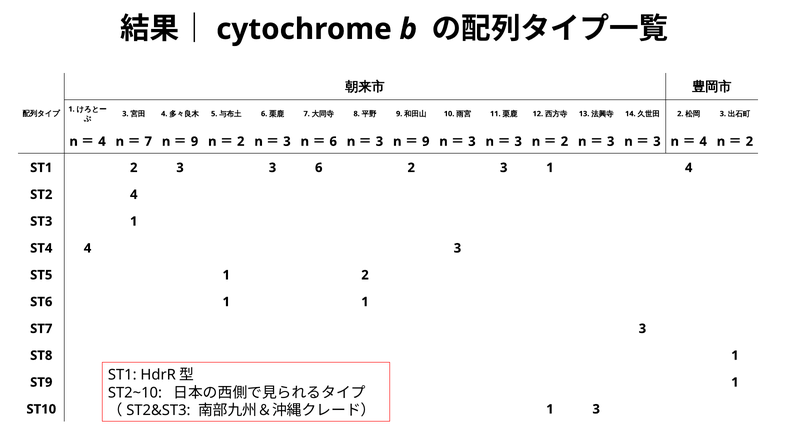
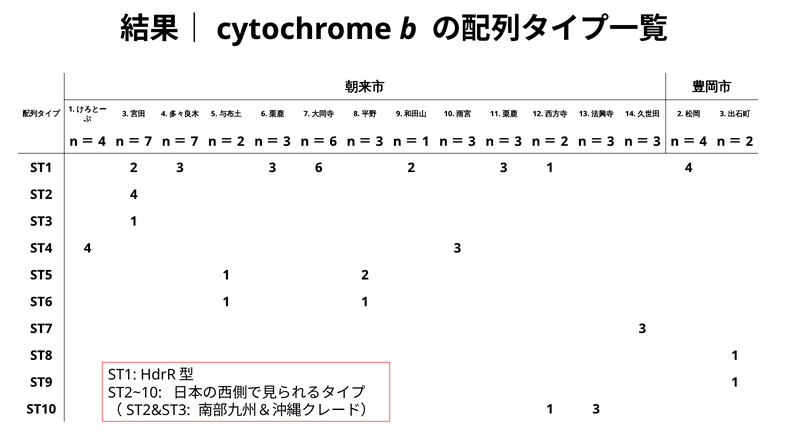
9 at (194, 141): 9 -> 7
9 at (426, 141): 9 -> 1
